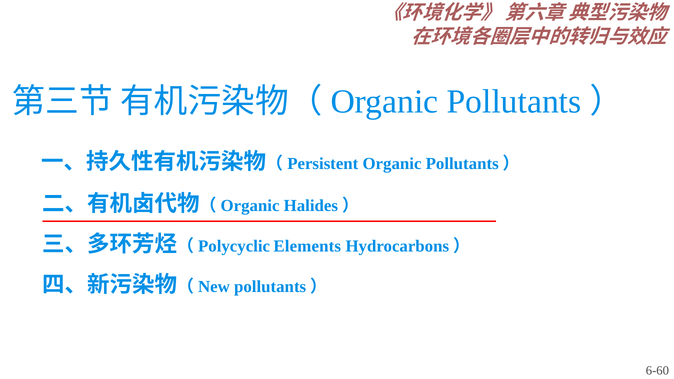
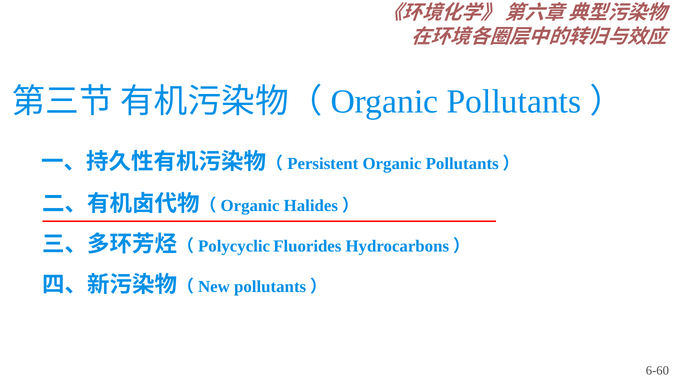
Elements: Elements -> Fluorides
